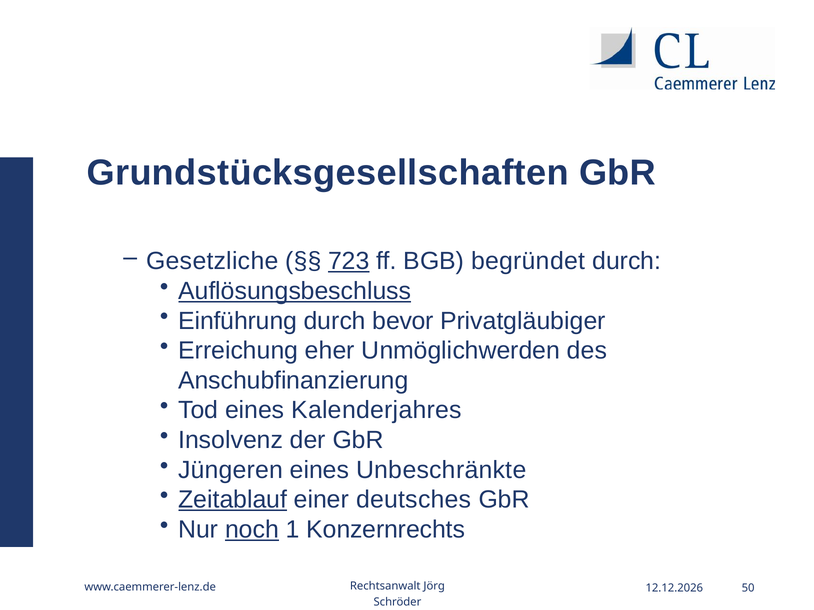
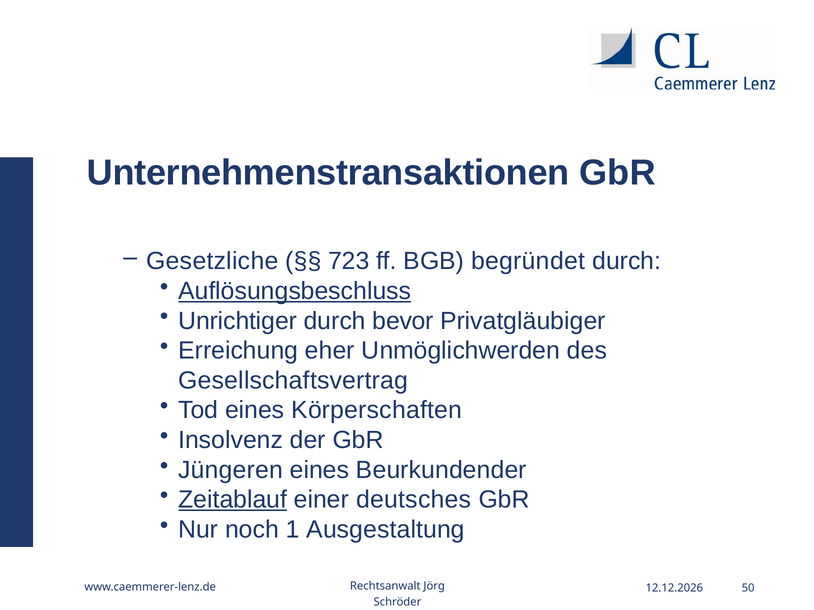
Grundstücksgesellschaften: Grundstücksgesellschaften -> Unternehmenstransaktionen
723 underline: present -> none
Einführung: Einführung -> Unrichtiger
Anschubfinanzierung: Anschubfinanzierung -> Gesellschaftsvertrag
Kalenderjahres: Kalenderjahres -> Körperschaften
Unbeschränkte: Unbeschränkte -> Beurkundender
noch underline: present -> none
Konzernrechts: Konzernrechts -> Ausgestaltung
